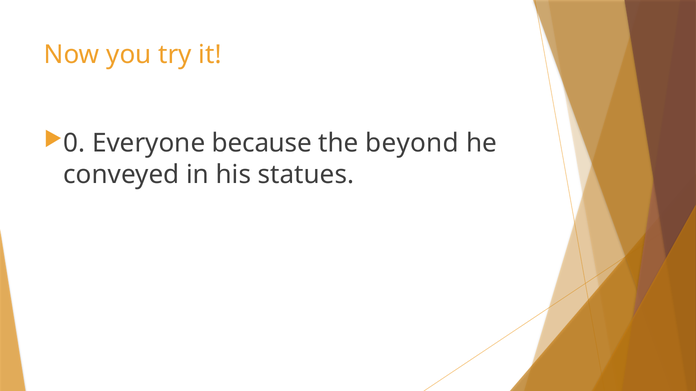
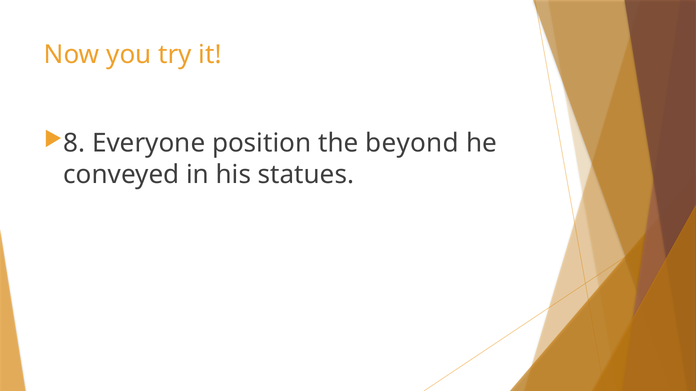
0: 0 -> 8
because: because -> position
